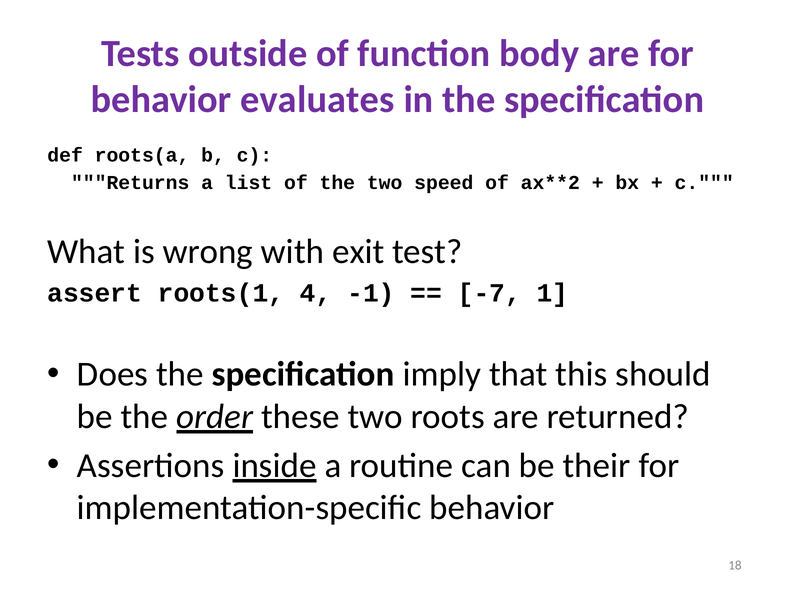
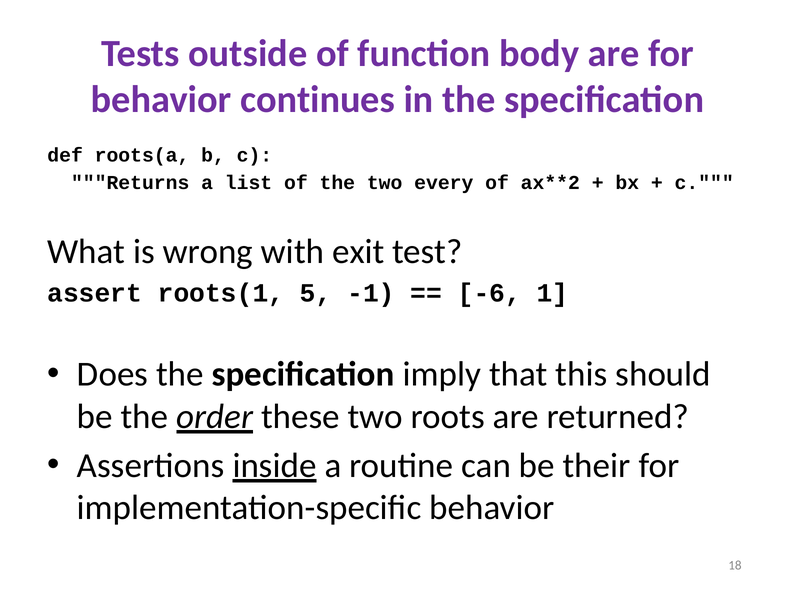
evaluates: evaluates -> continues
speed: speed -> every
4: 4 -> 5
-7: -7 -> -6
